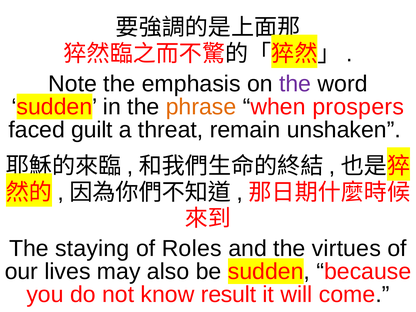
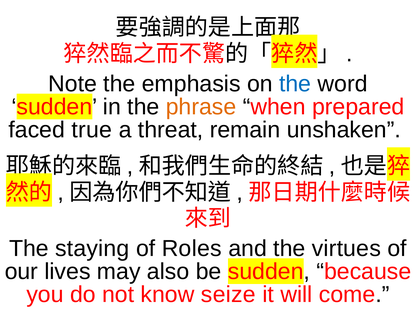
the at (295, 84) colour: purple -> blue
prospers: prospers -> prepared
guilt: guilt -> true
result: result -> seize
